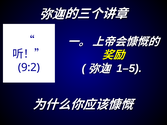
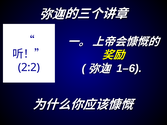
1–5: 1–5 -> 1–6
9:2: 9:2 -> 2:2
